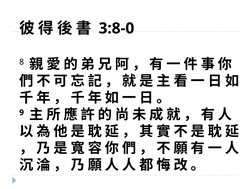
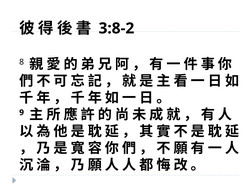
3:8-0: 3:8-0 -> 3:8-2
